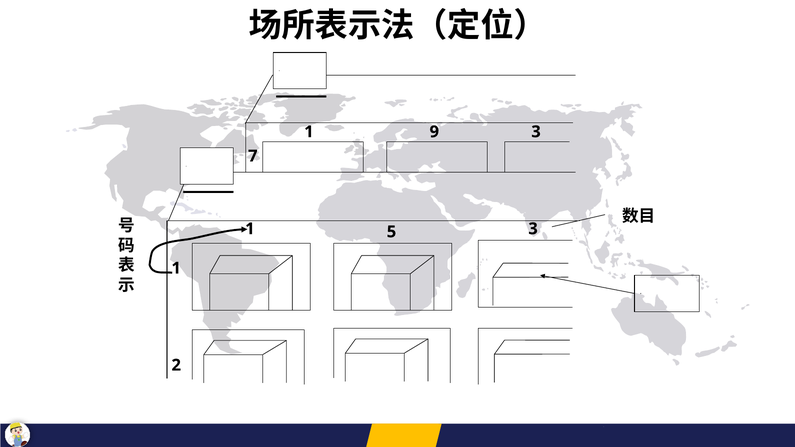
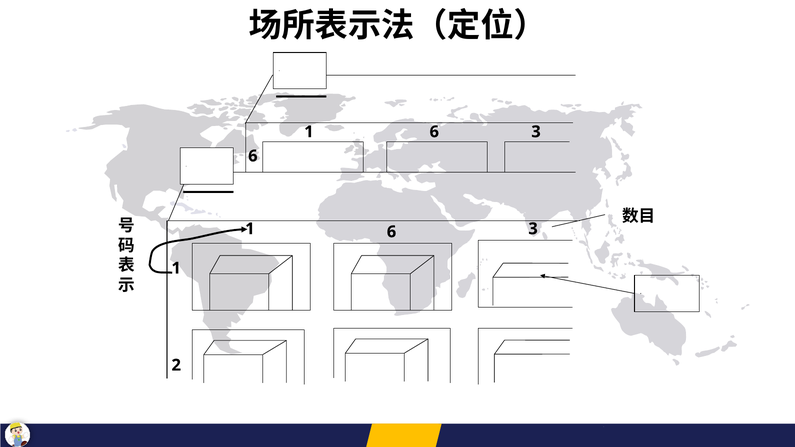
9 at (434, 132): 9 -> 6
A 7: 7 -> 6
5 at (392, 232): 5 -> 6
